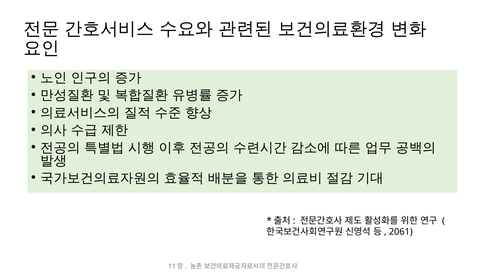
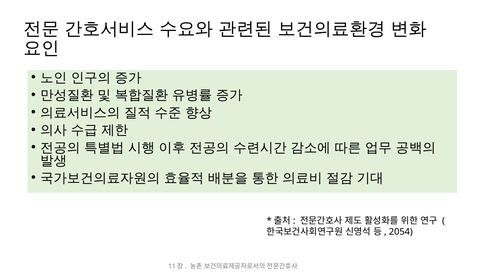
2061: 2061 -> 2054
